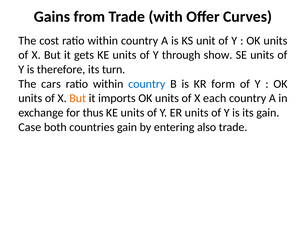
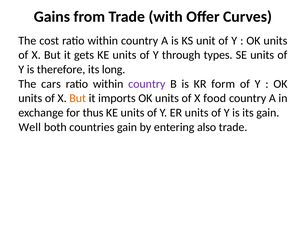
show: show -> types
turn: turn -> long
country at (147, 84) colour: blue -> purple
each: each -> food
Case: Case -> Well
